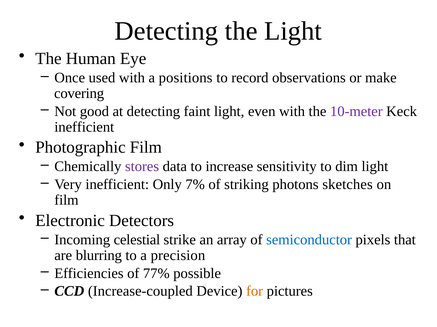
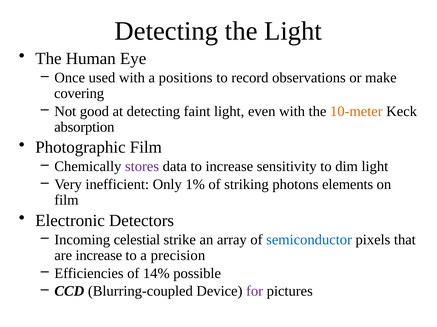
10-meter colour: purple -> orange
inefficient at (84, 127): inefficient -> absorption
7%: 7% -> 1%
sketches: sketches -> elements
are blurring: blurring -> increase
77%: 77% -> 14%
Increase-coupled: Increase-coupled -> Blurring-coupled
for colour: orange -> purple
